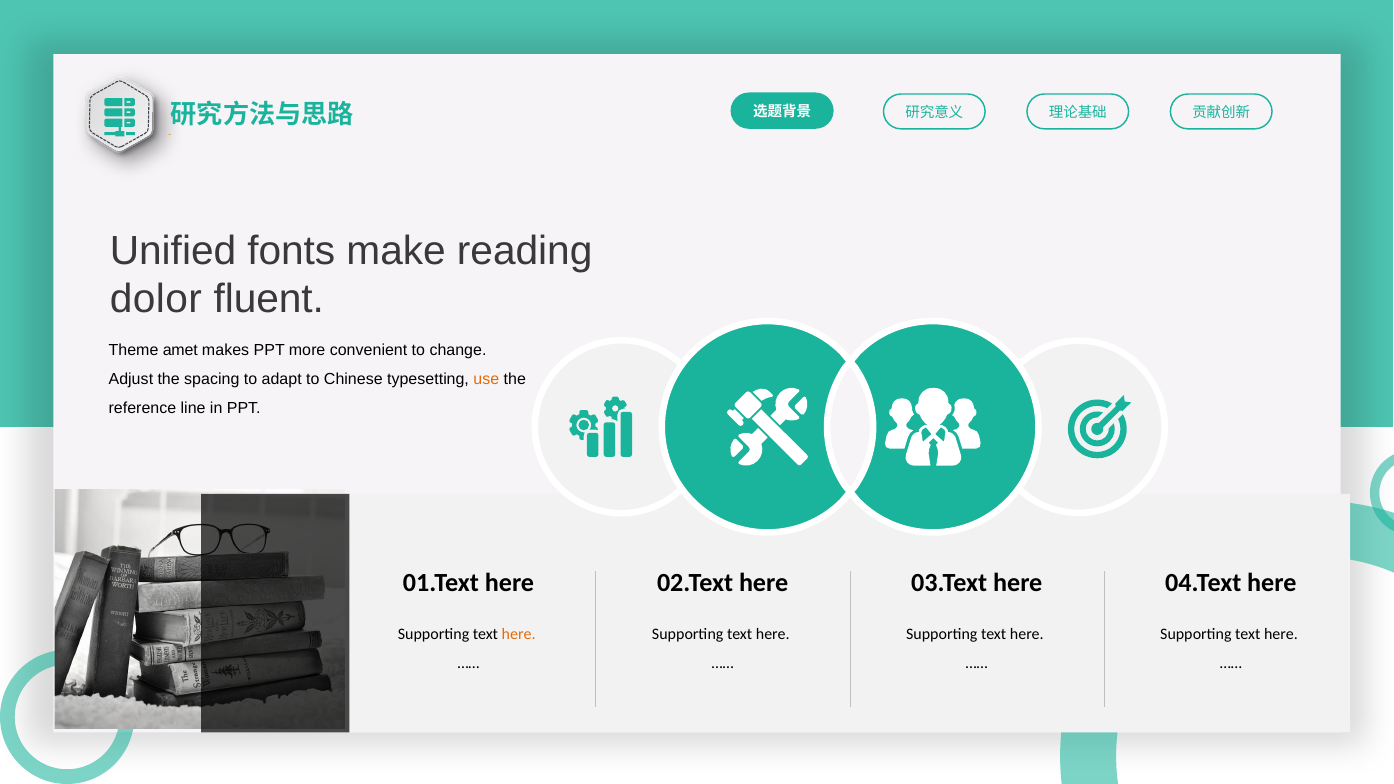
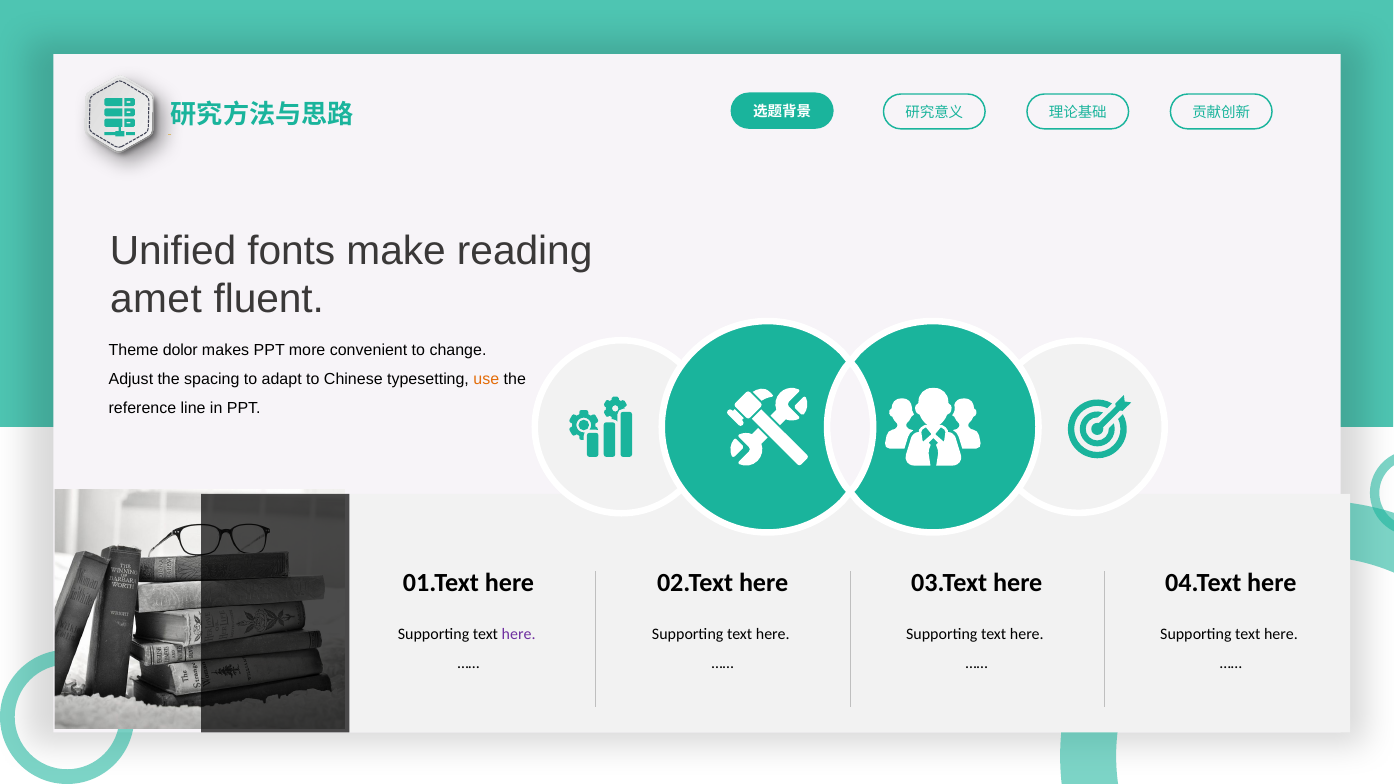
dolor: dolor -> amet
amet: amet -> dolor
here at (519, 634) colour: orange -> purple
